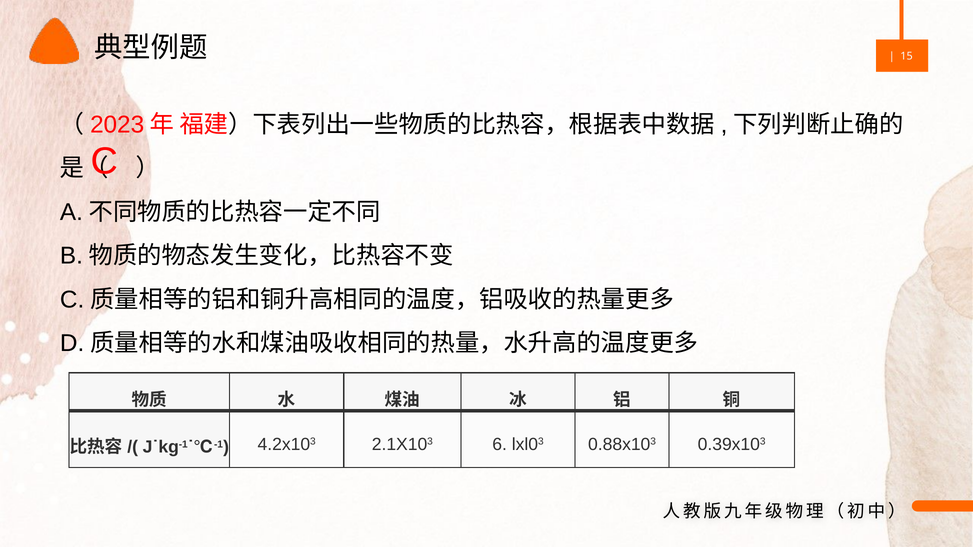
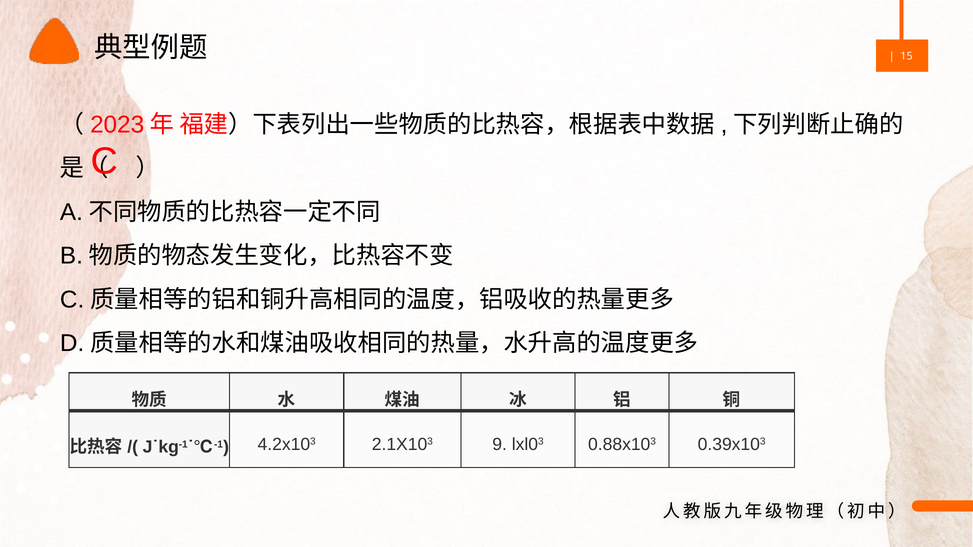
6: 6 -> 9
